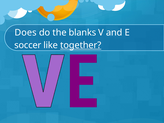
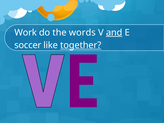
Does: Does -> Work
blanks: blanks -> words
and underline: none -> present
